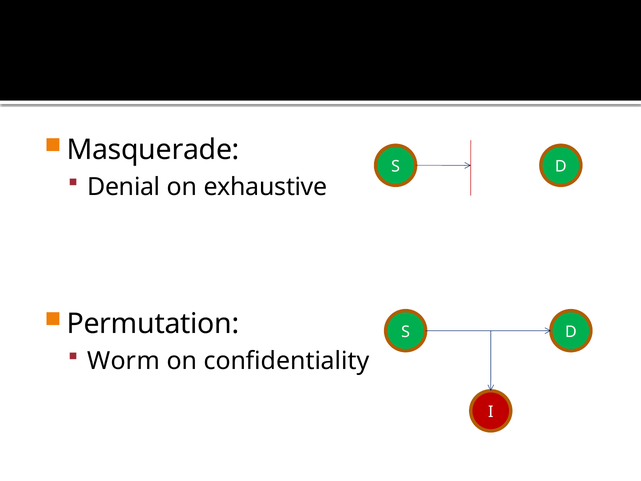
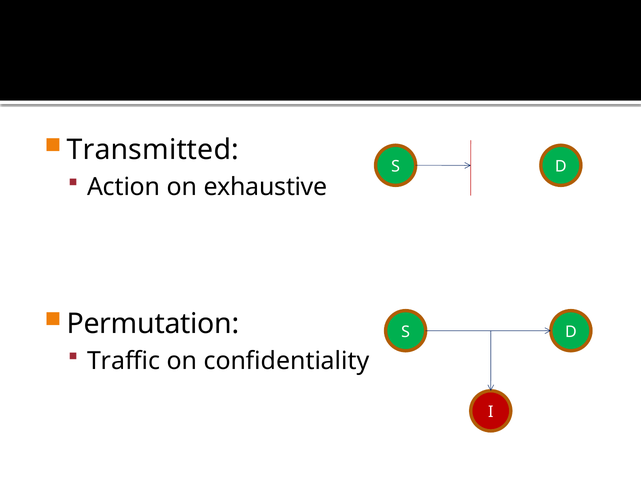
Masquerade: Masquerade -> Transmitted
Denial: Denial -> Action
Worm: Worm -> Traffic
